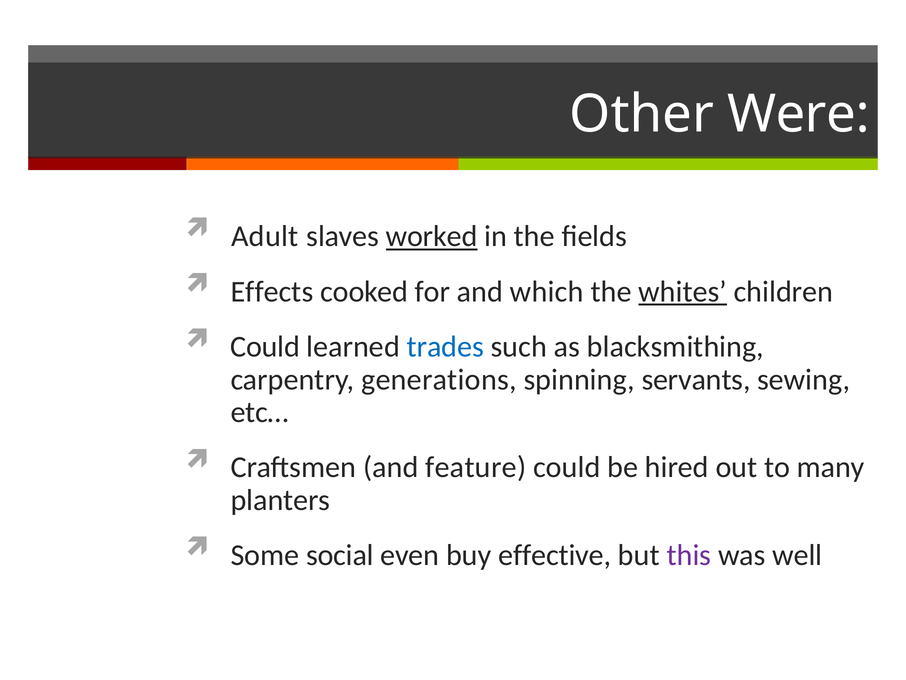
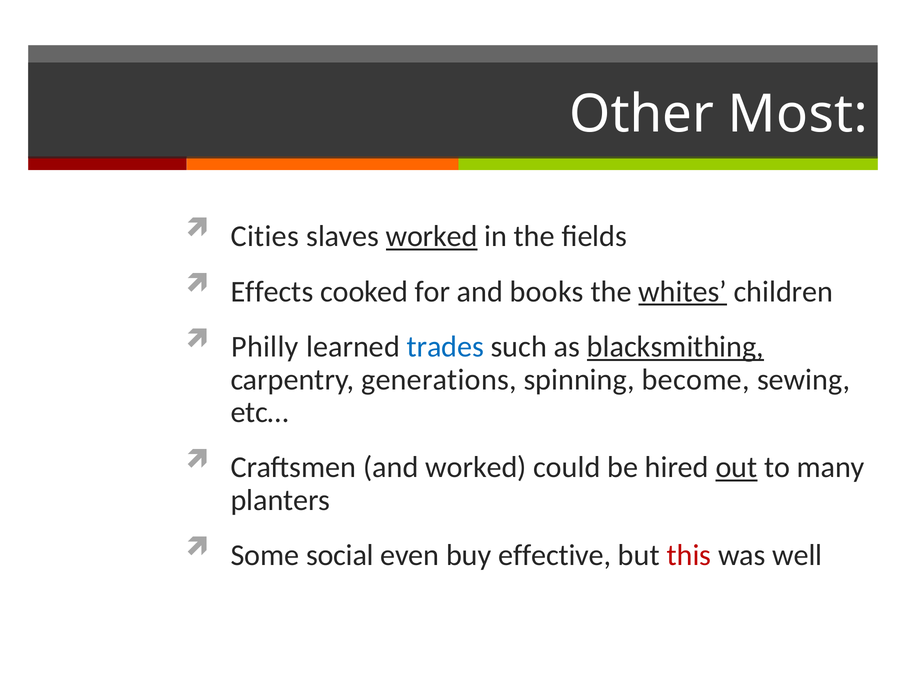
Were: Were -> Most
Adult: Adult -> Cities
which: which -> books
Could at (265, 347): Could -> Philly
blacksmithing underline: none -> present
servants: servants -> become
and feature: feature -> worked
out underline: none -> present
this colour: purple -> red
